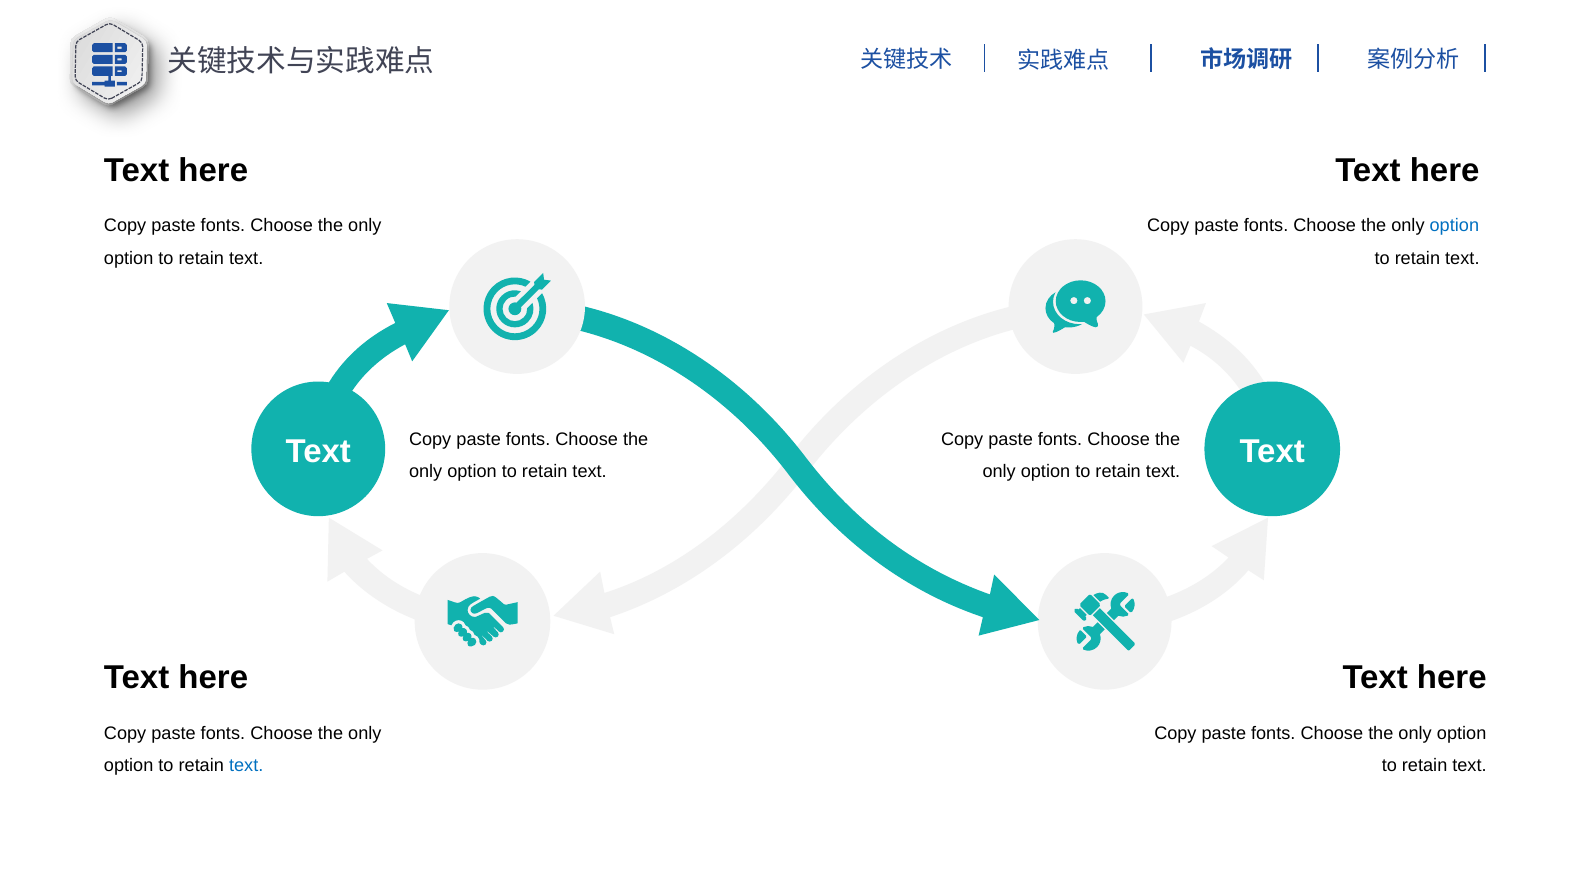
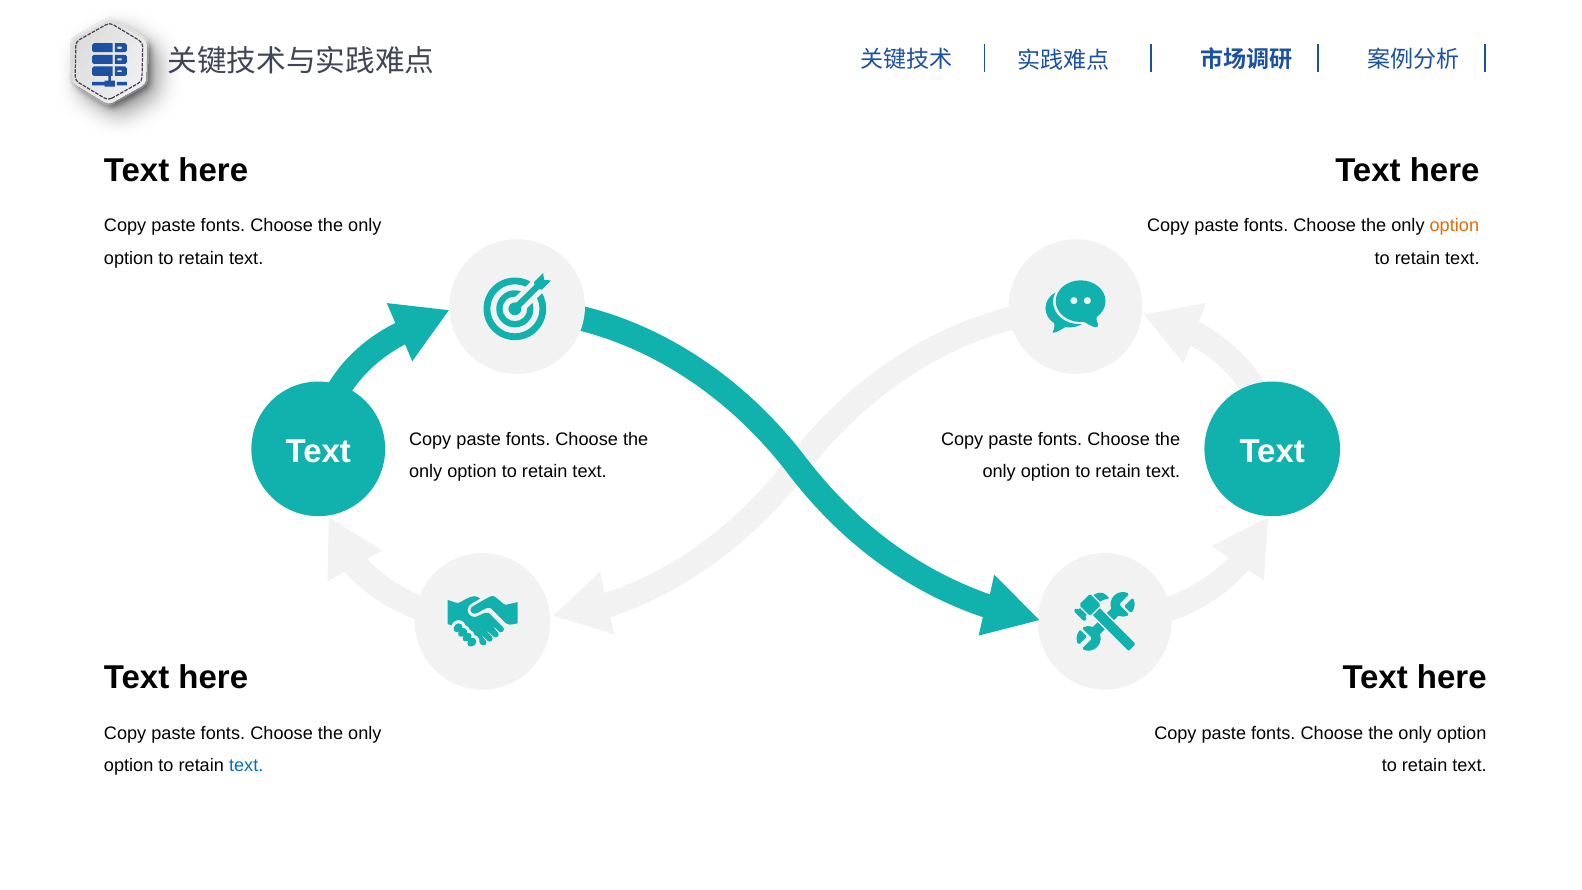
option at (1454, 226) colour: blue -> orange
